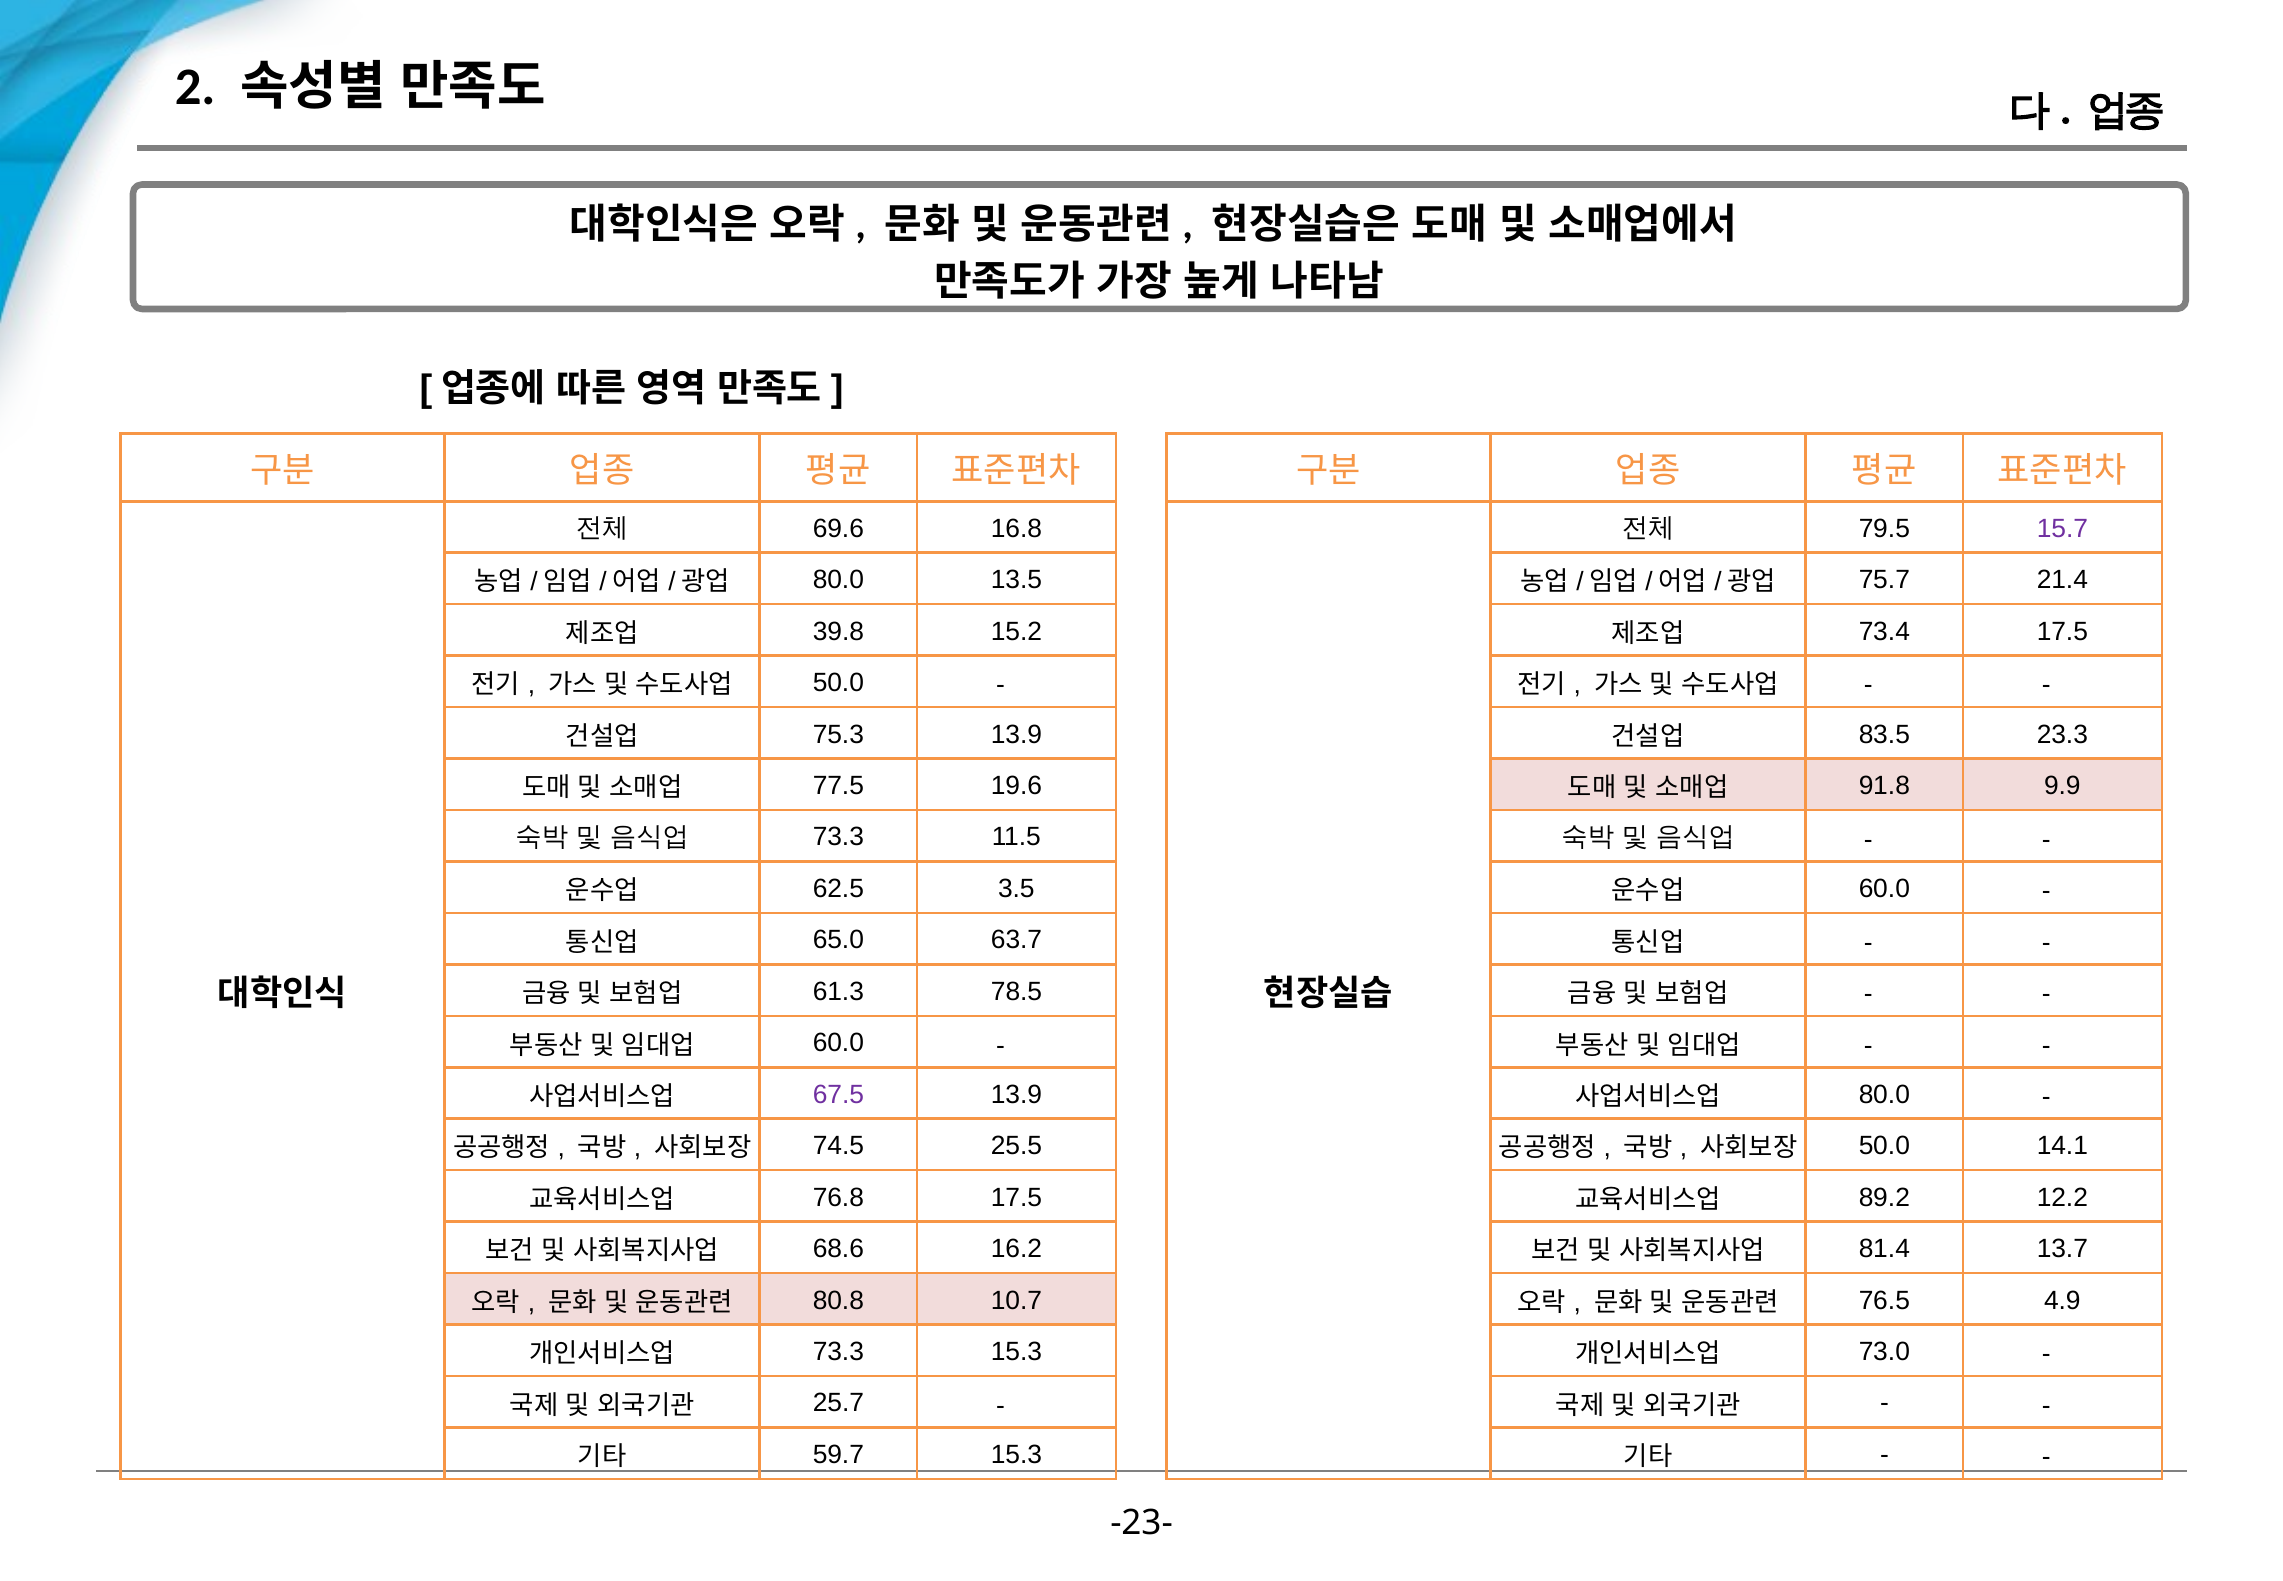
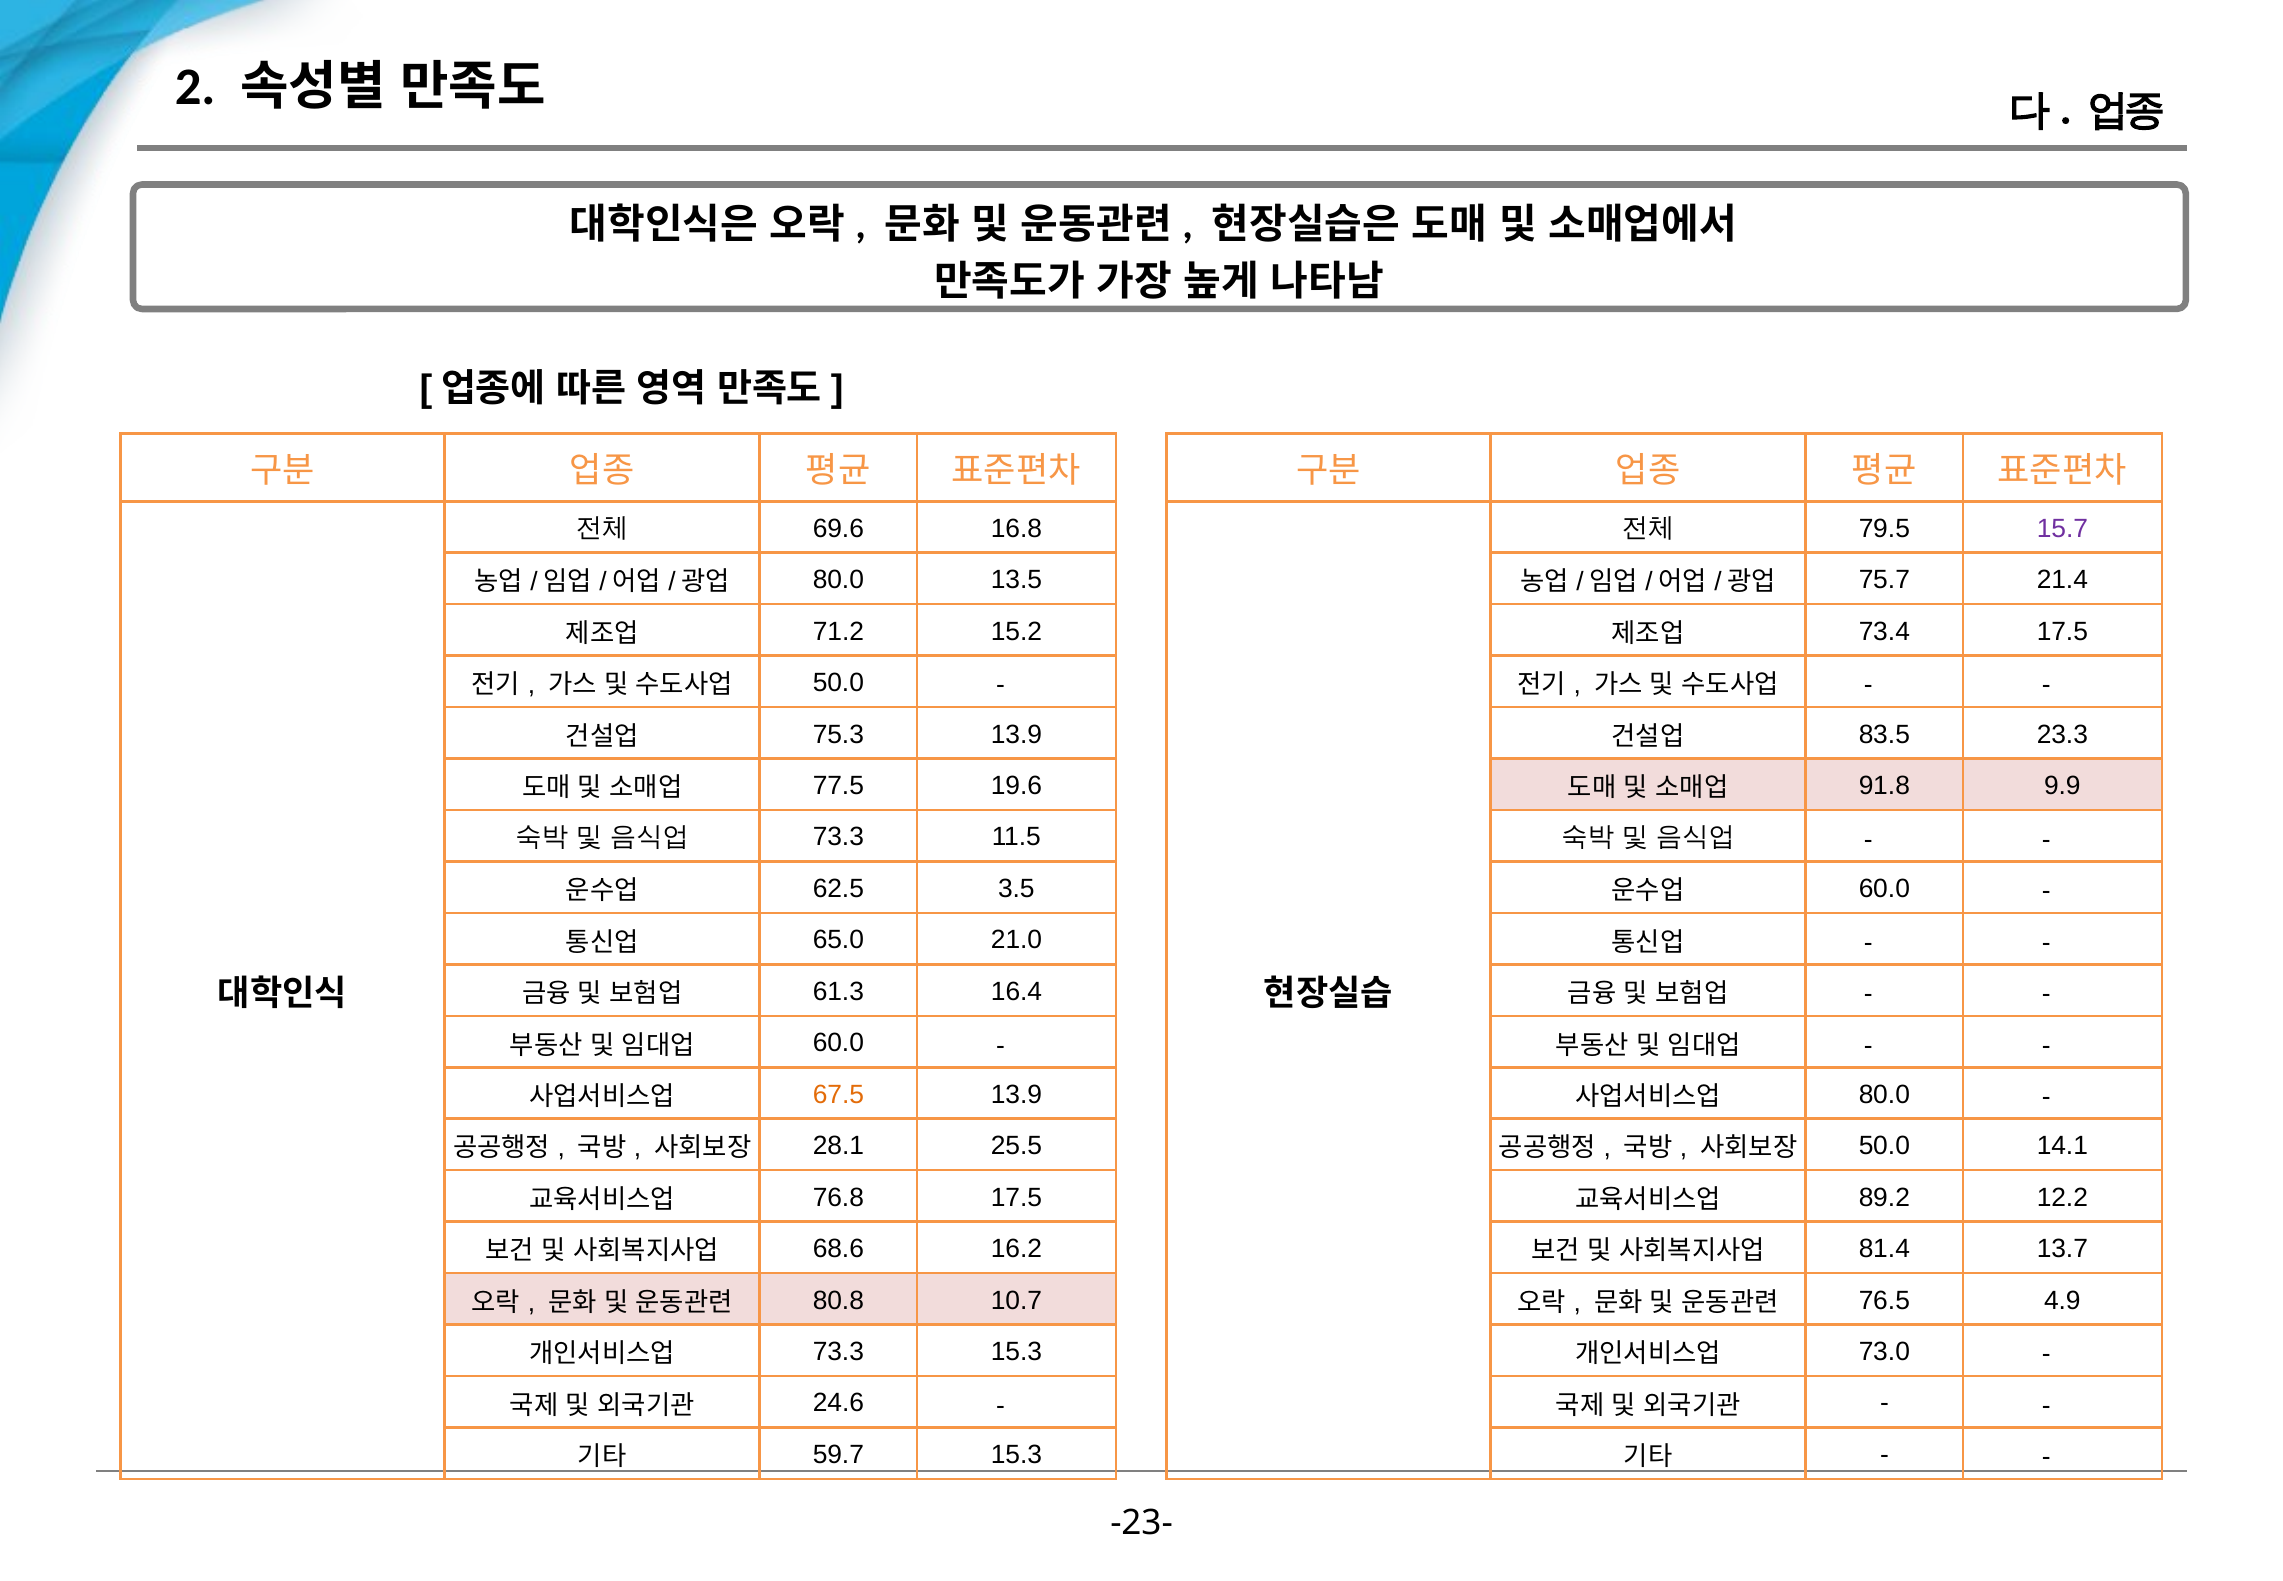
39.8: 39.8 -> 71.2
63.7: 63.7 -> 21.0
78.5: 78.5 -> 16.4
67.5 colour: purple -> orange
74.5: 74.5 -> 28.1
25.7: 25.7 -> 24.6
